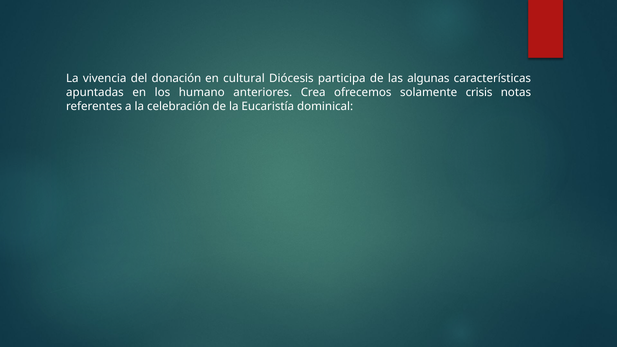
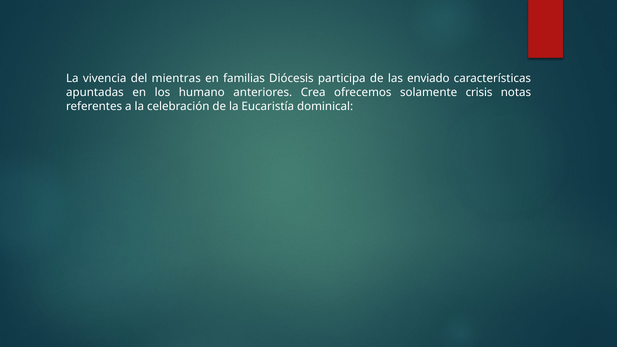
donación: donación -> mientras
cultural: cultural -> familias
algunas: algunas -> enviado
